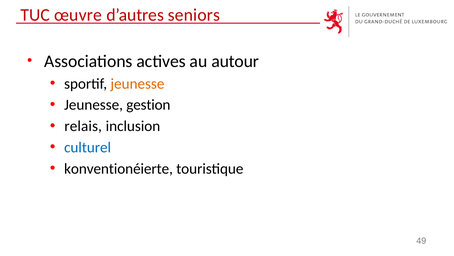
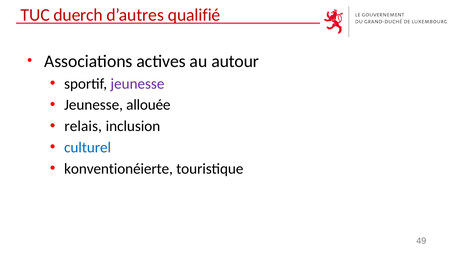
œuvre: œuvre -> duerch
seniors: seniors -> qualifié
jeunesse at (137, 84) colour: orange -> purple
gestion: gestion -> allouée
